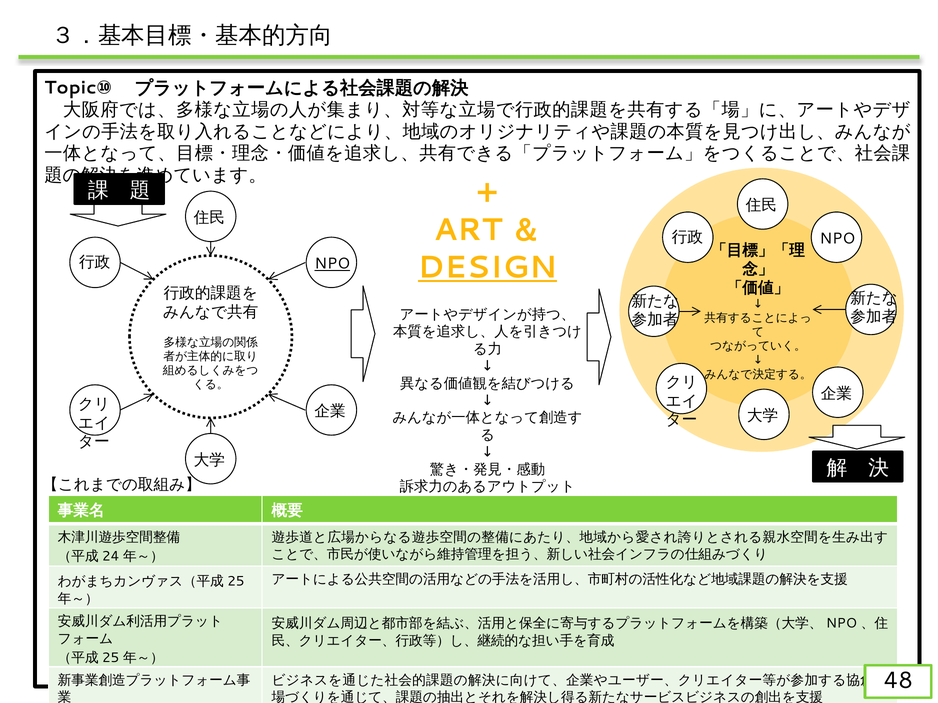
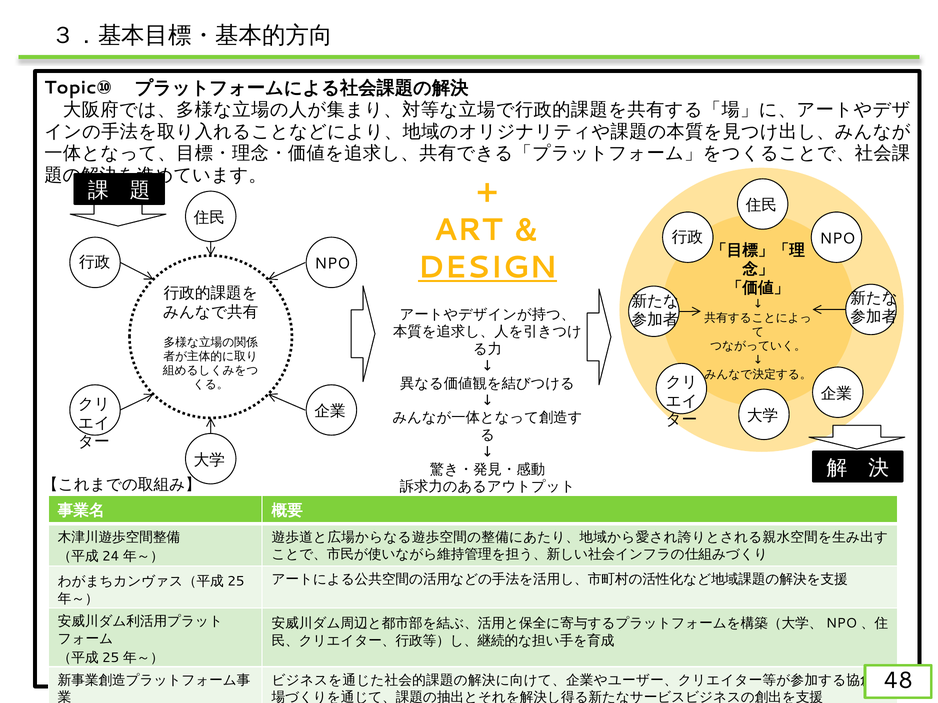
NPO at (332, 264) underline: present -> none
